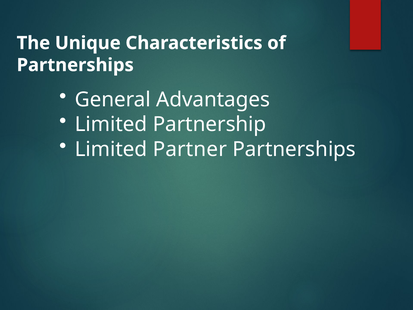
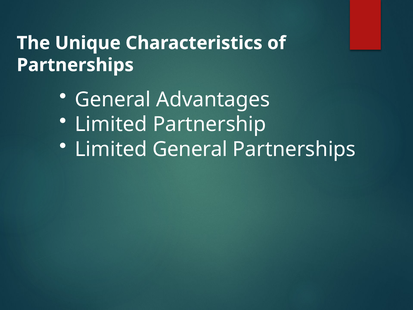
Limited Partner: Partner -> General
